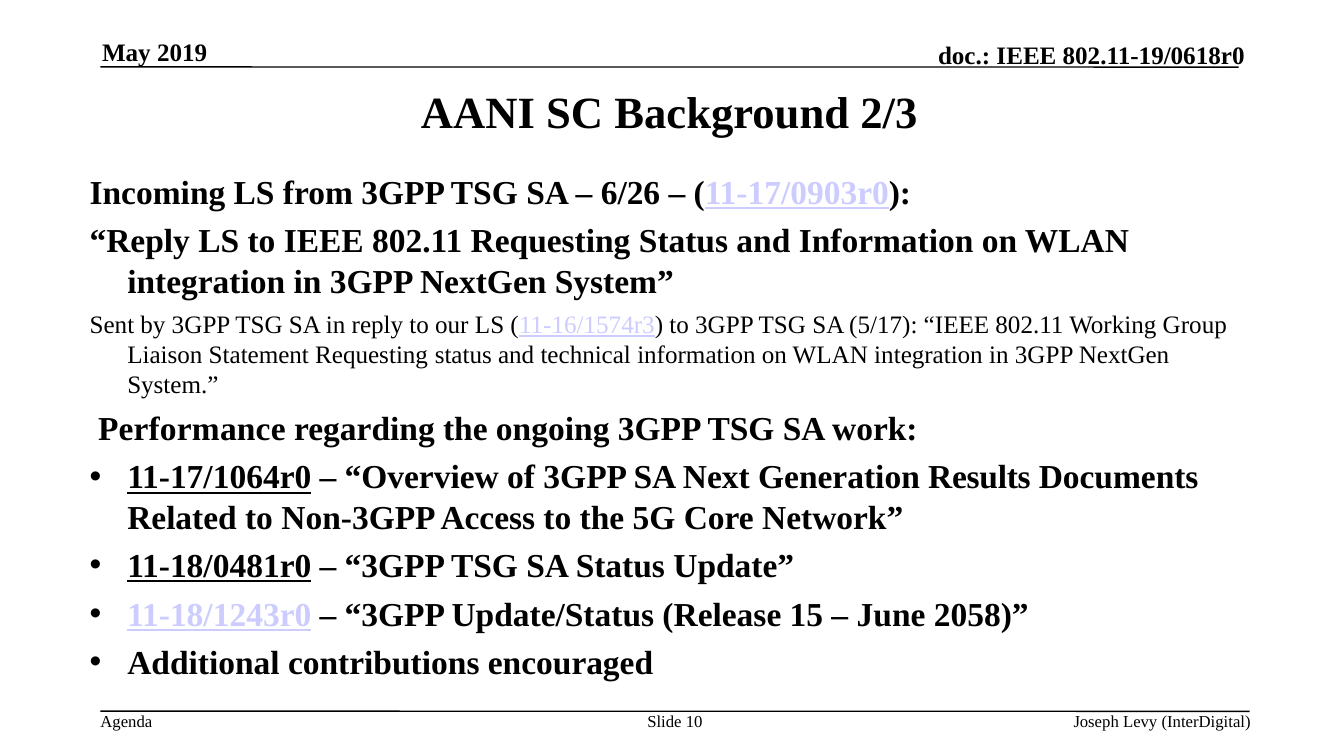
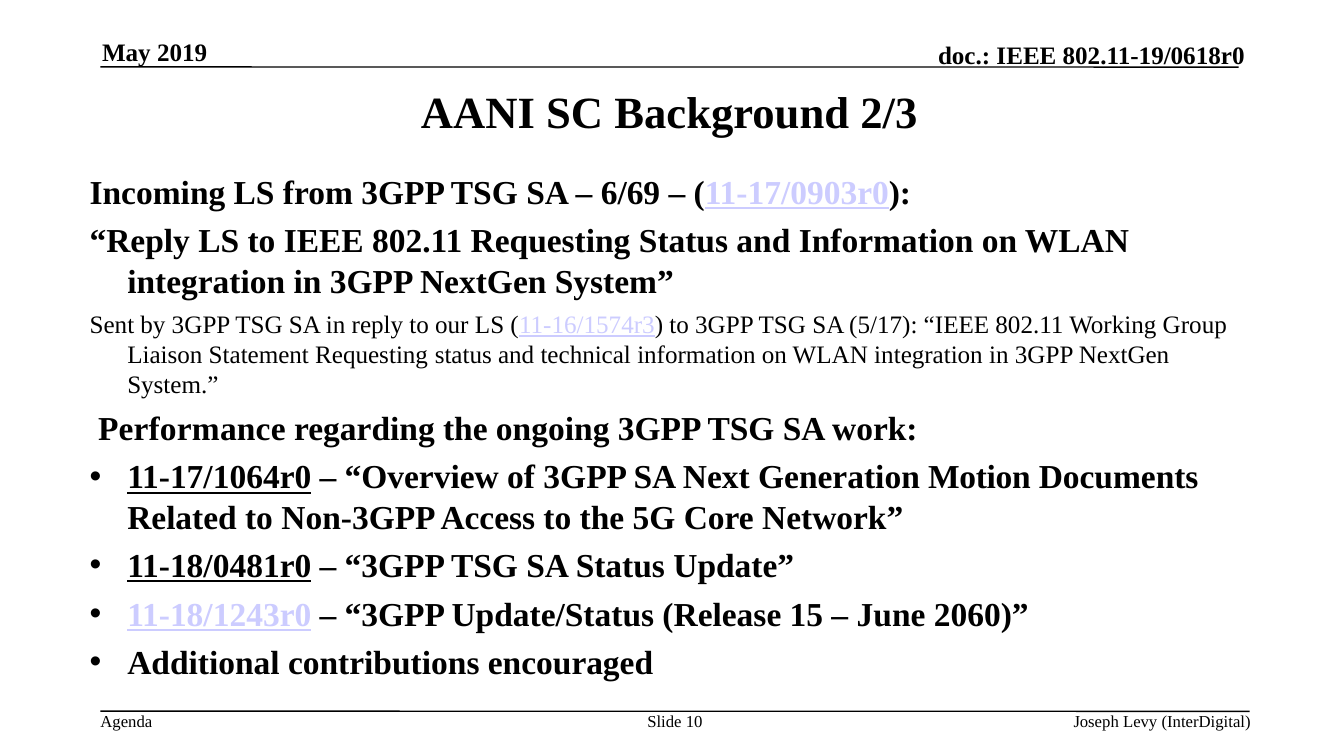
6/26: 6/26 -> 6/69
Results: Results -> Motion
2058: 2058 -> 2060
